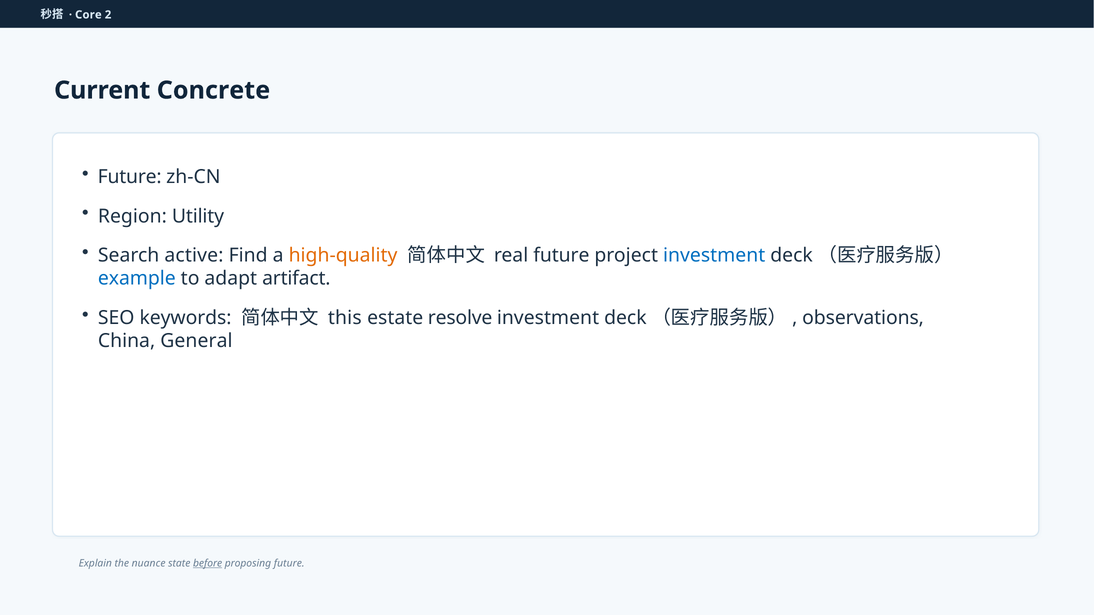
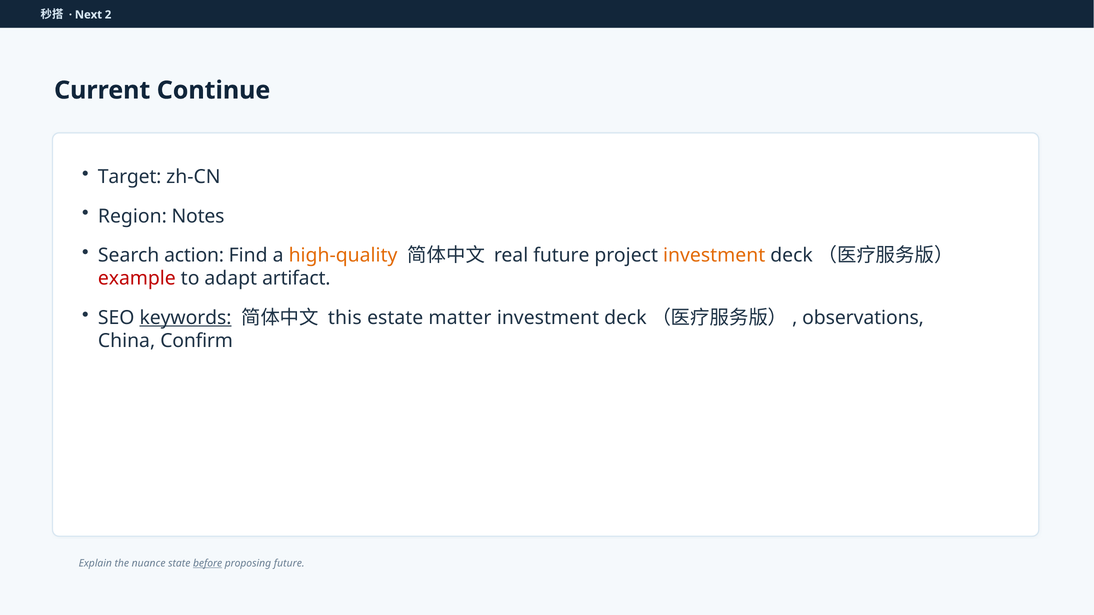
Core: Core -> Next
Concrete: Concrete -> Continue
Future at (130, 177): Future -> Target
Utility: Utility -> Notes
active: active -> action
investment at (714, 255) colour: blue -> orange
example colour: blue -> red
keywords underline: none -> present
resolve: resolve -> matter
General: General -> Confirm
